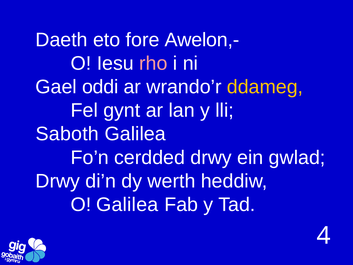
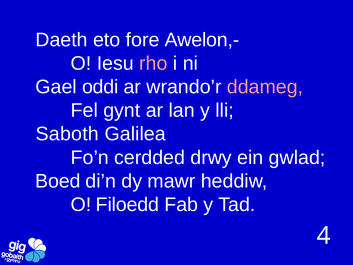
ddameg colour: yellow -> pink
Drwy at (58, 181): Drwy -> Boed
werth: werth -> mawr
O Galilea: Galilea -> Filoedd
